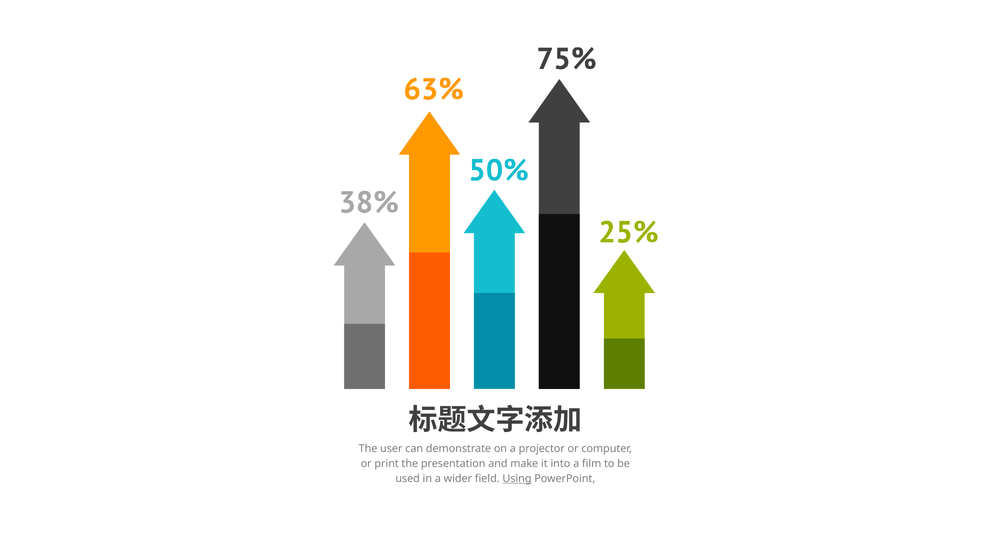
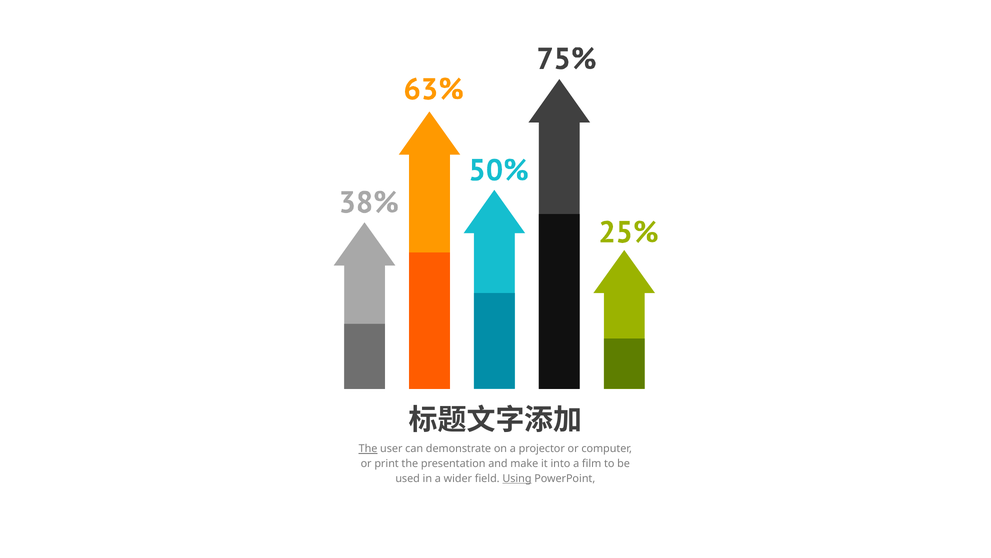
The at (368, 448) underline: none -> present
